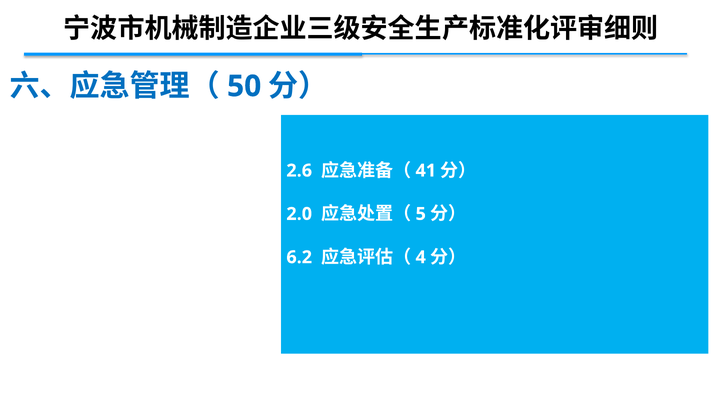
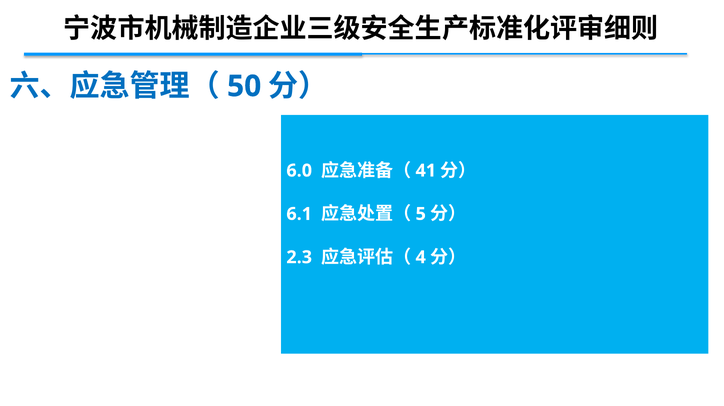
2.6: 2.6 -> 6.0
2.0: 2.0 -> 6.1
6.2: 6.2 -> 2.3
